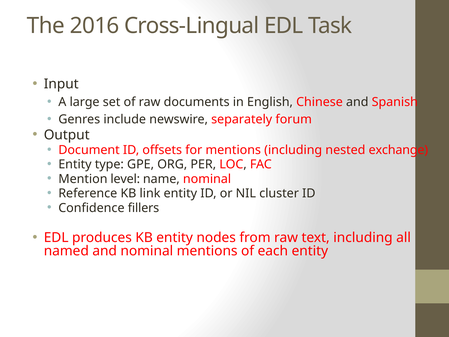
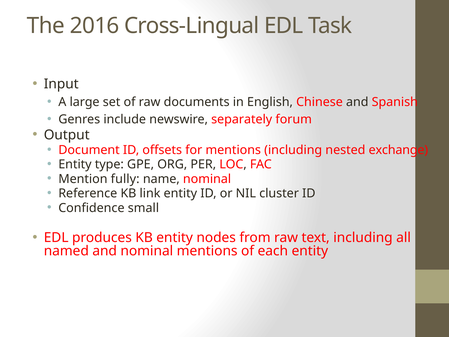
level: level -> fully
fillers: fillers -> small
